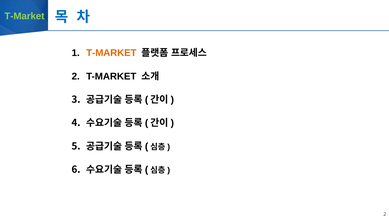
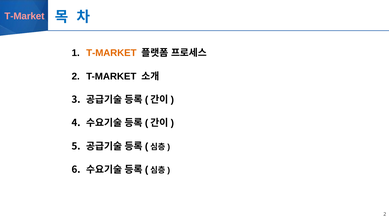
T-Market at (24, 16) colour: light green -> pink
